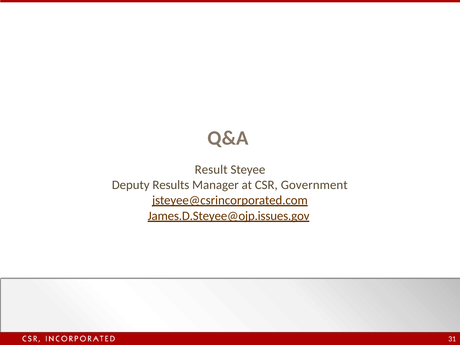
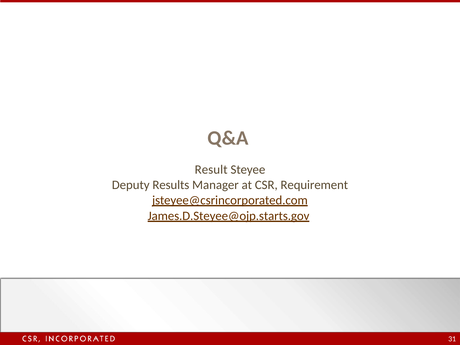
Government: Government -> Requirement
James.D.Steyee@ojp.issues.gov: James.D.Steyee@ojp.issues.gov -> James.D.Steyee@ojp.starts.gov
